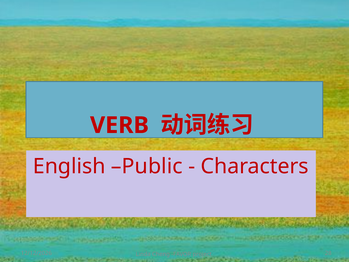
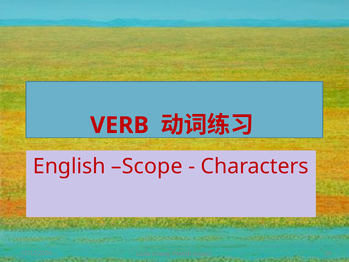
Public: Public -> Scope
